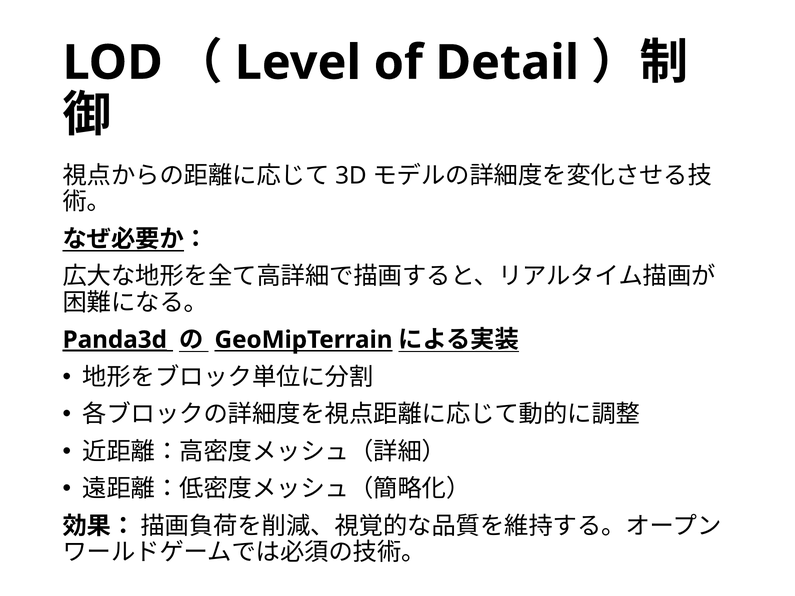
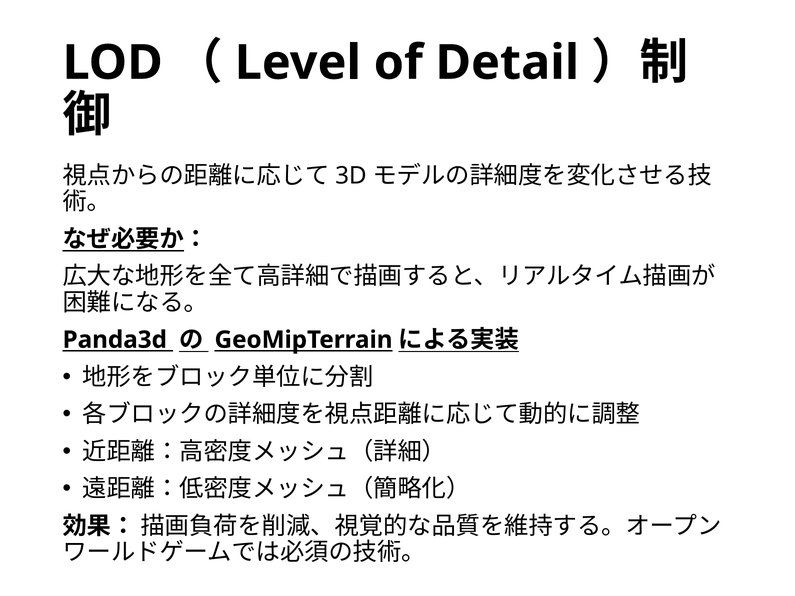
Panda3d underline: present -> none
